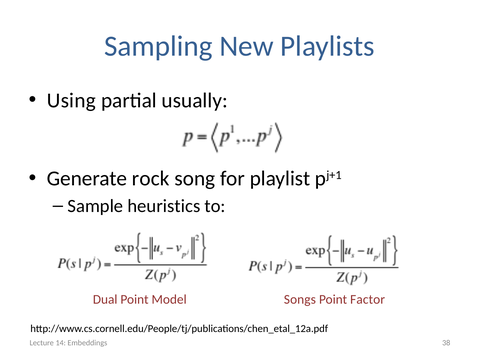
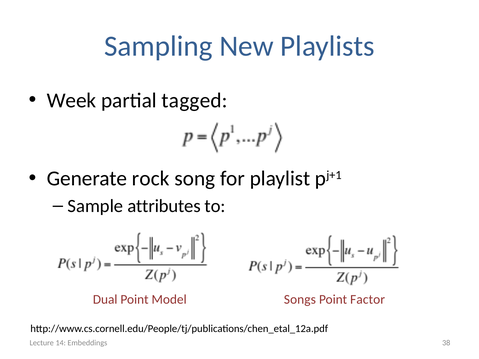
Using: Using -> Week
usually: usually -> tagged
heuristics: heuristics -> attributes
